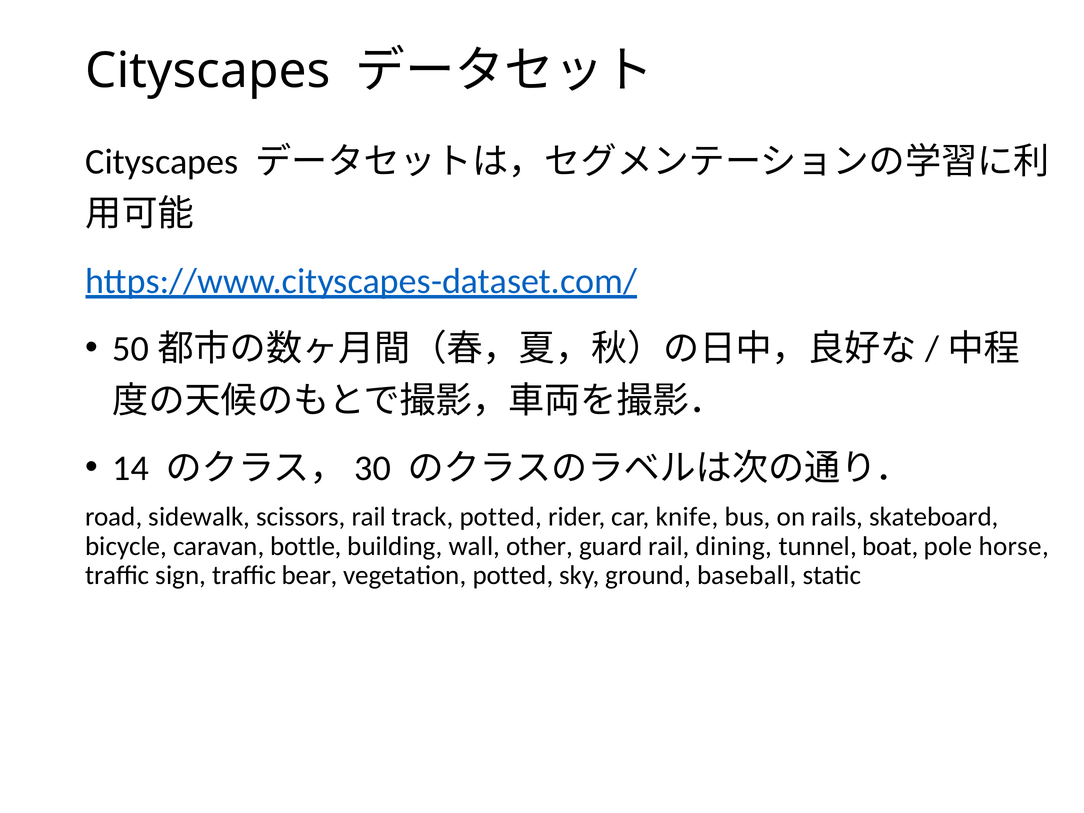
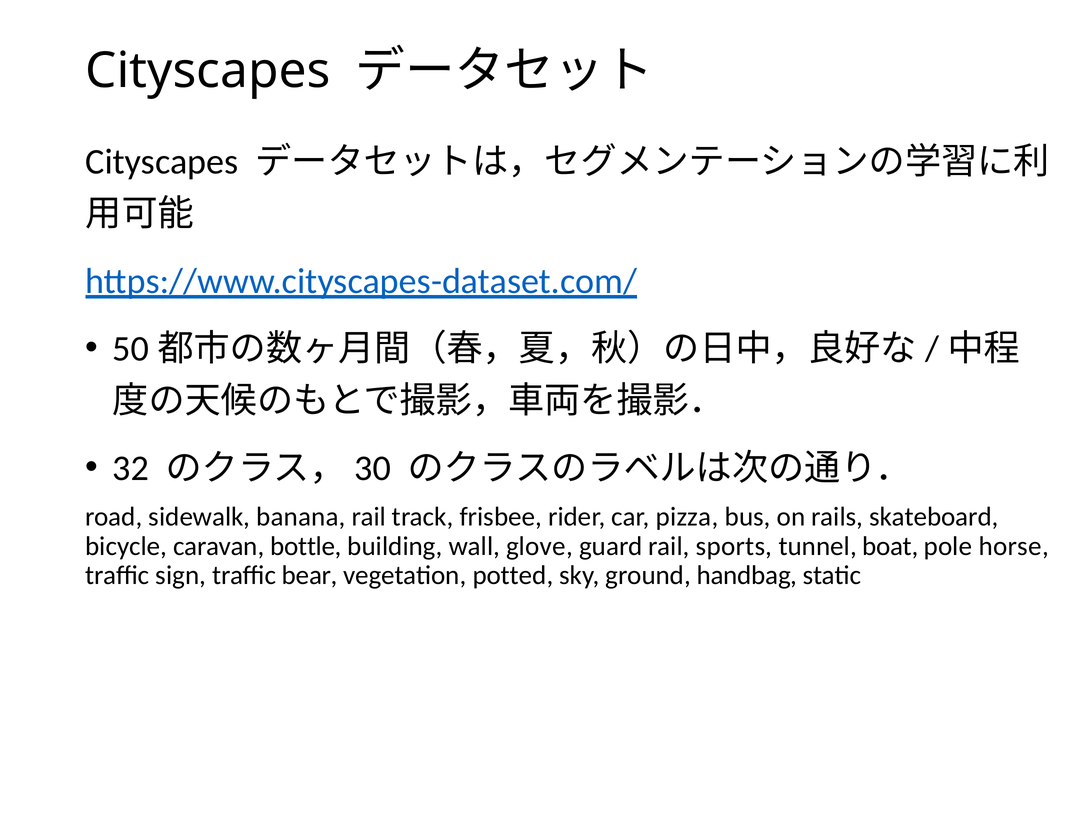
14: 14 -> 32
scissors: scissors -> banana
track potted: potted -> frisbee
knife: knife -> pizza
other: other -> glove
dining: dining -> sports
baseball: baseball -> handbag
